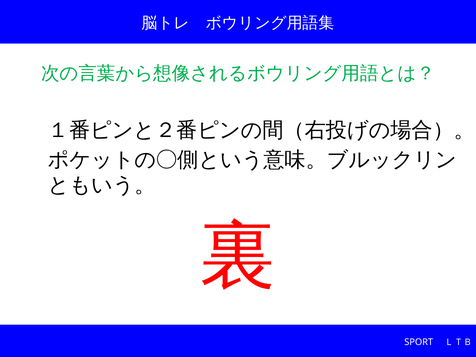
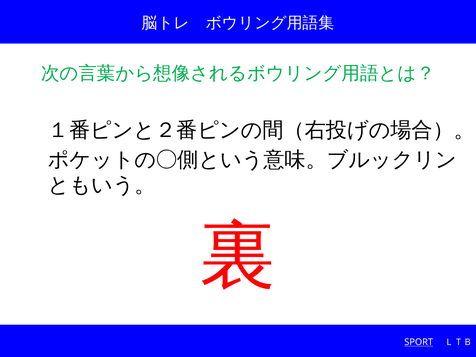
SPORT underline: none -> present
